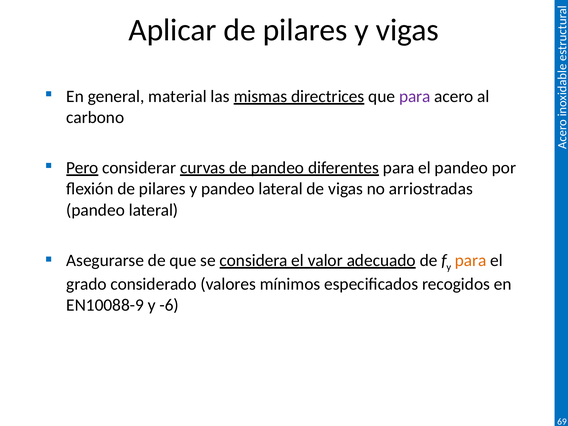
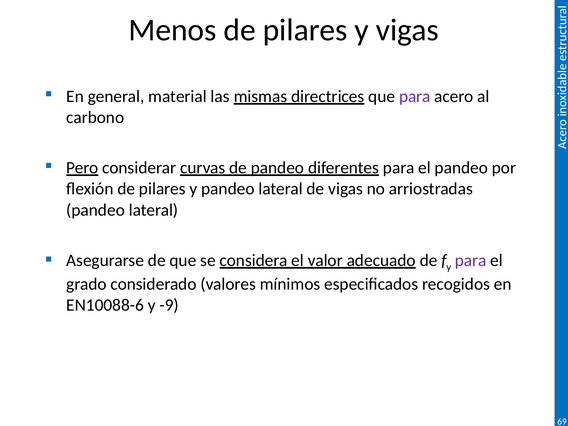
Aplicar: Aplicar -> Menos
para at (471, 260) colour: orange -> purple
EN10088-9: EN10088-9 -> EN10088-6
-6: -6 -> -9
